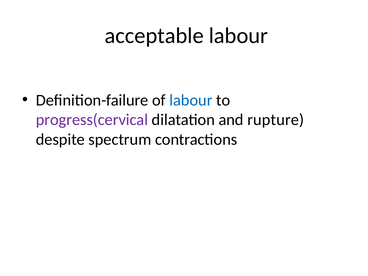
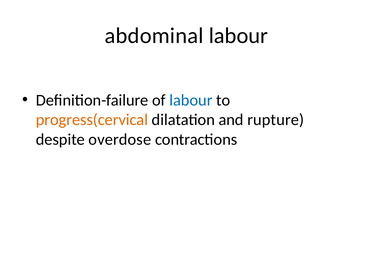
acceptable: acceptable -> abdominal
progress(cervical colour: purple -> orange
spectrum: spectrum -> overdose
